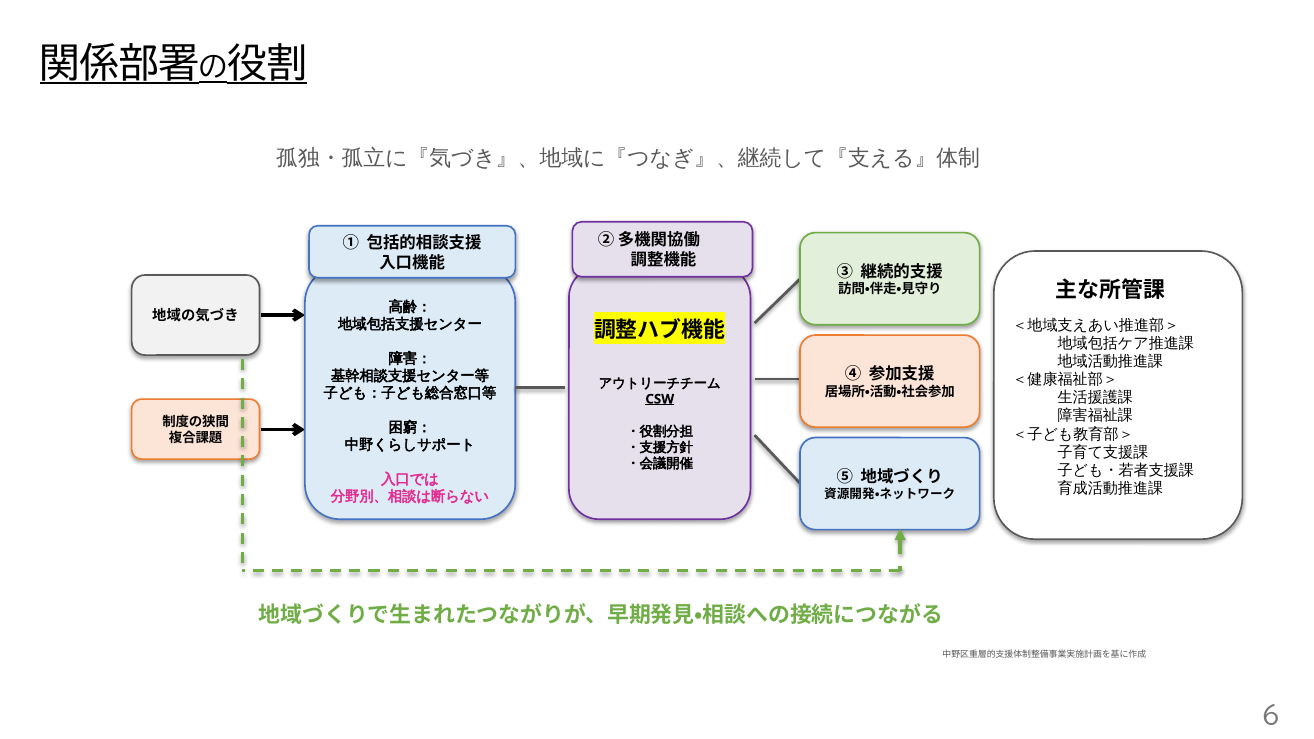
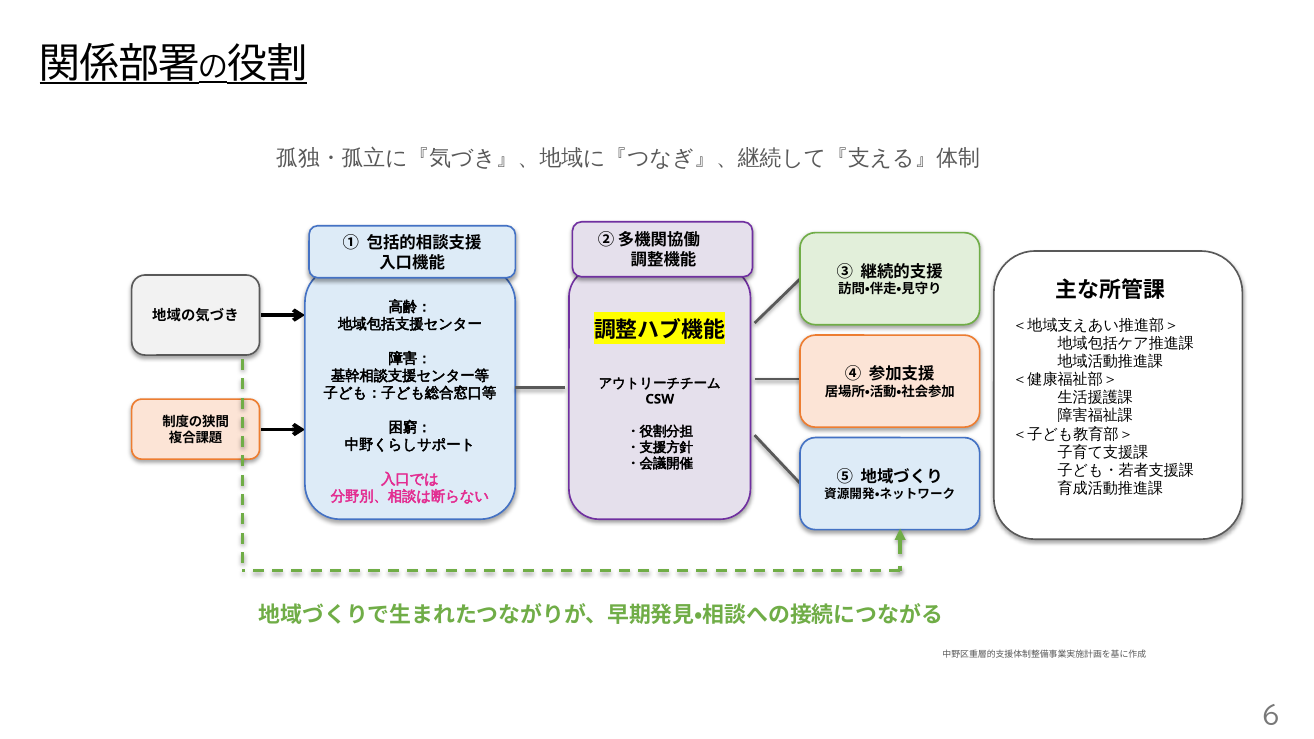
CSW underline: present -> none
